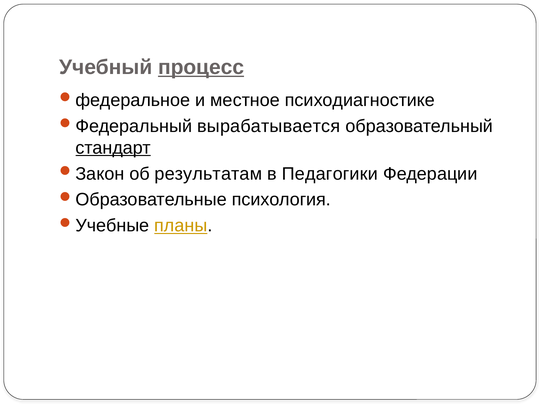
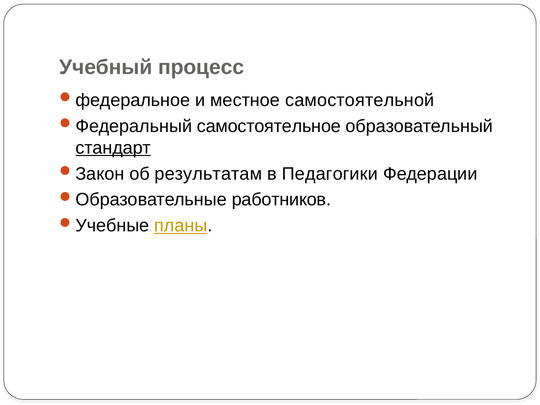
процесс underline: present -> none
психодиагностике: психодиагностике -> самостоятельной
вырабатывается: вырабатывается -> самостоятельное
психология: психология -> работников
